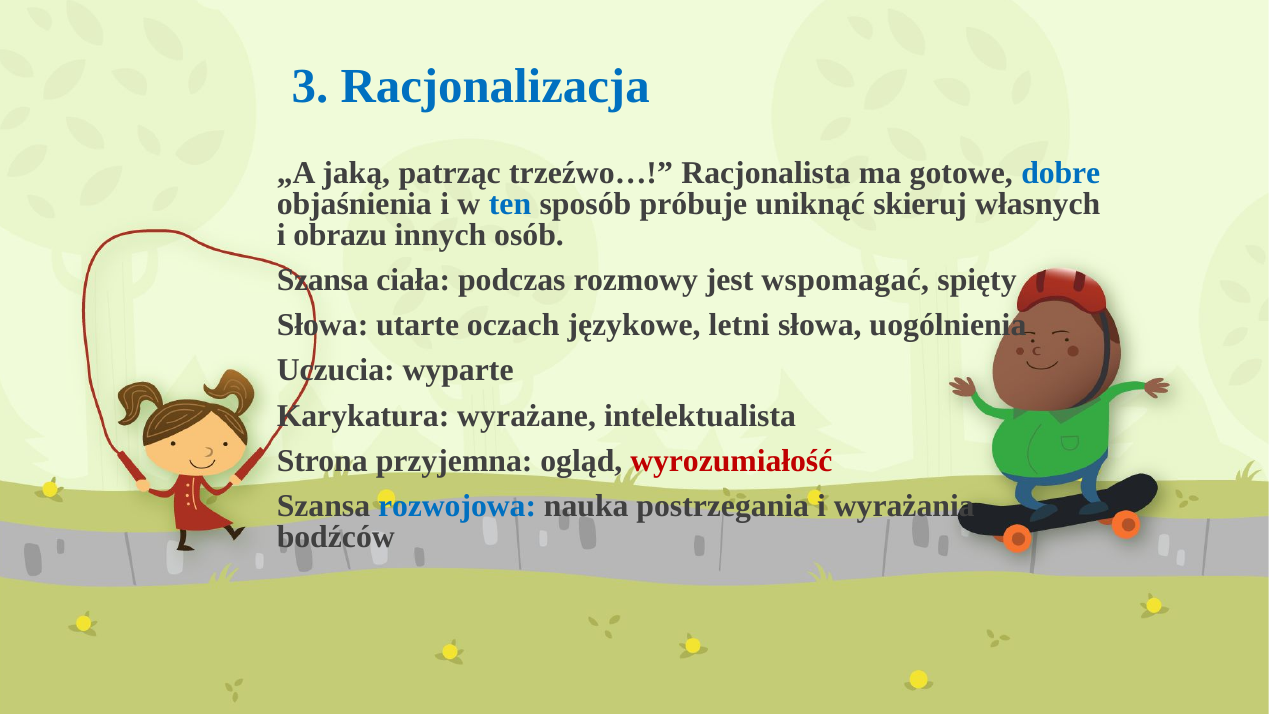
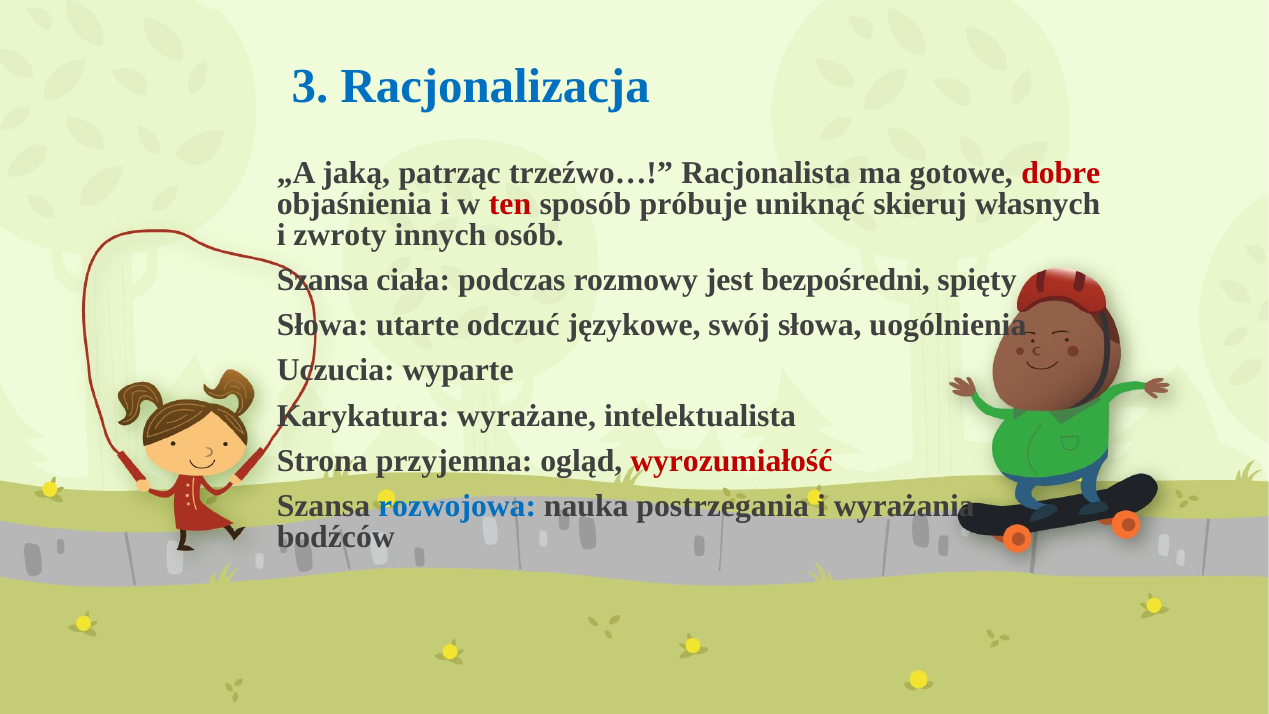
dobre colour: blue -> red
ten colour: blue -> red
obrazu: obrazu -> zwroty
wspomagać: wspomagać -> bezpośredni
oczach: oczach -> odczuć
letni: letni -> swój
